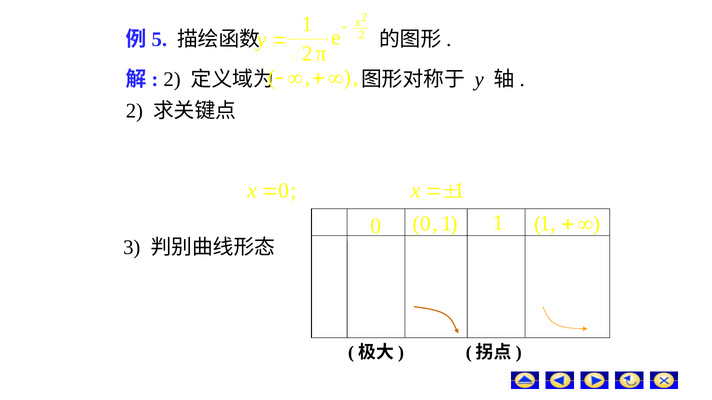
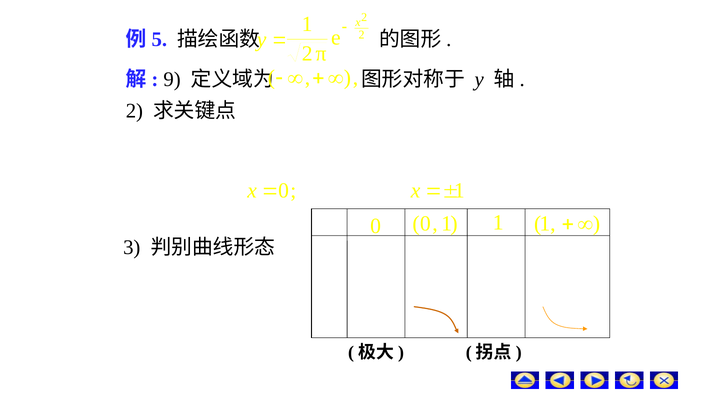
2 at (172, 80): 2 -> 9
